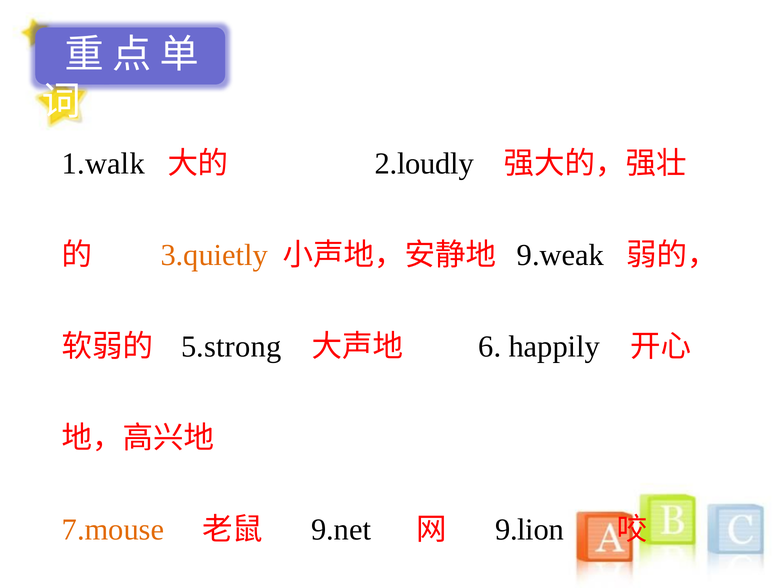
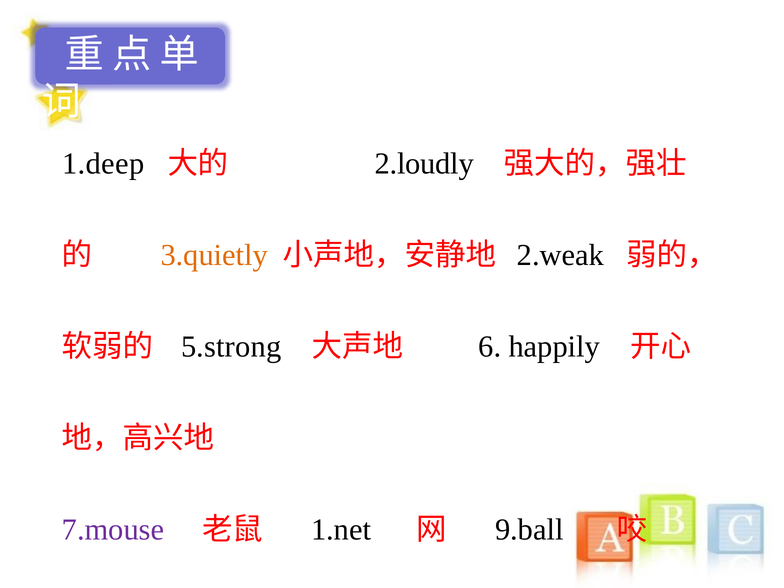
1.walk: 1.walk -> 1.deep
9.weak: 9.weak -> 2.weak
7.mouse colour: orange -> purple
9.net: 9.net -> 1.net
9.lion: 9.lion -> 9.ball
